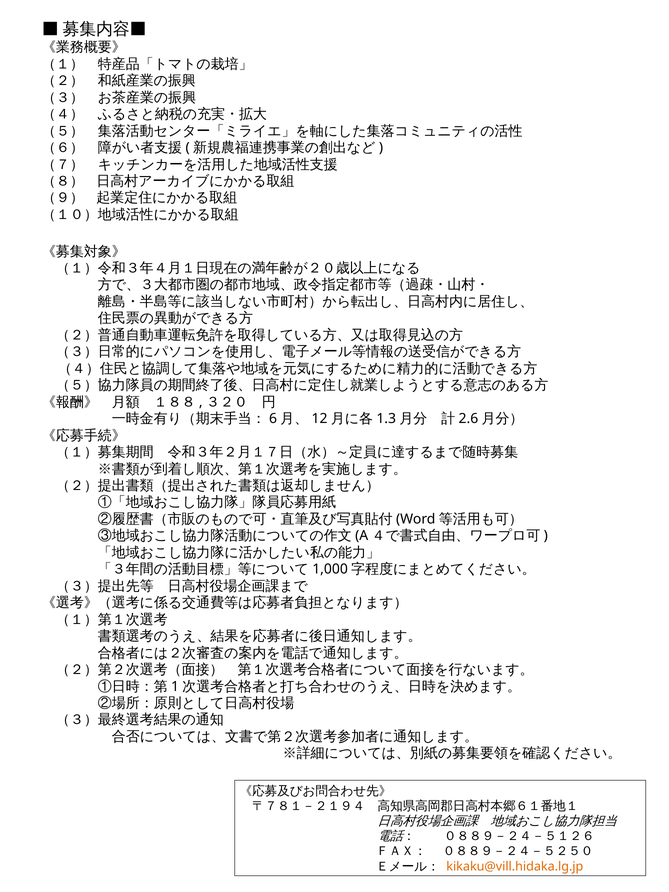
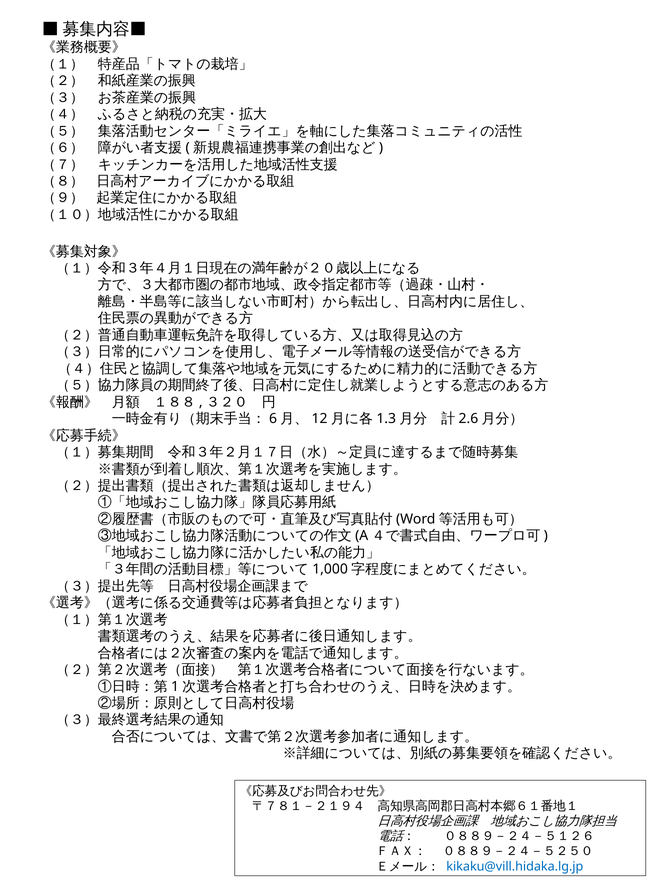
kikaku@vill.hidaka.lg.jp colour: orange -> blue
